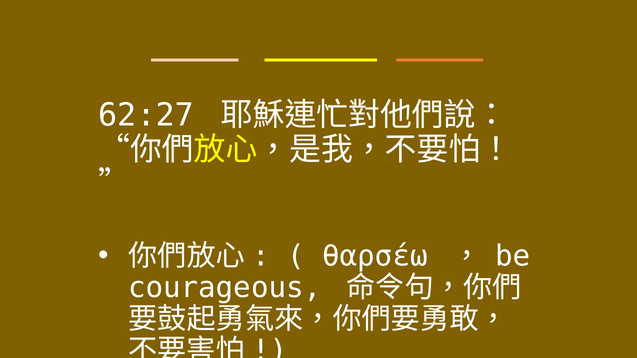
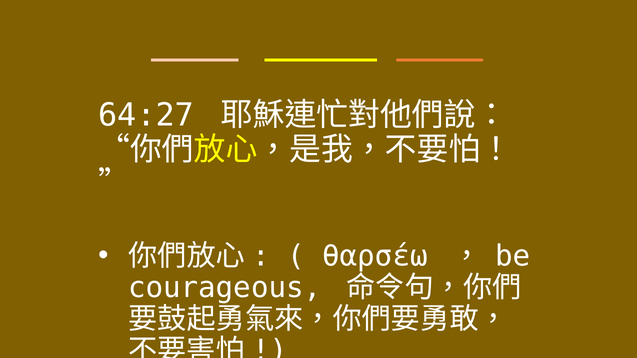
62:27: 62:27 -> 64:27
